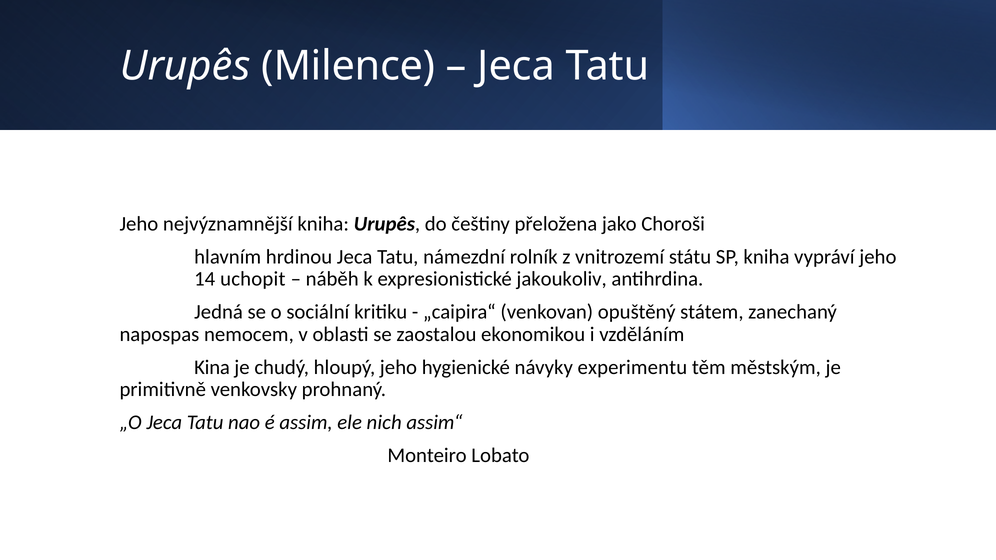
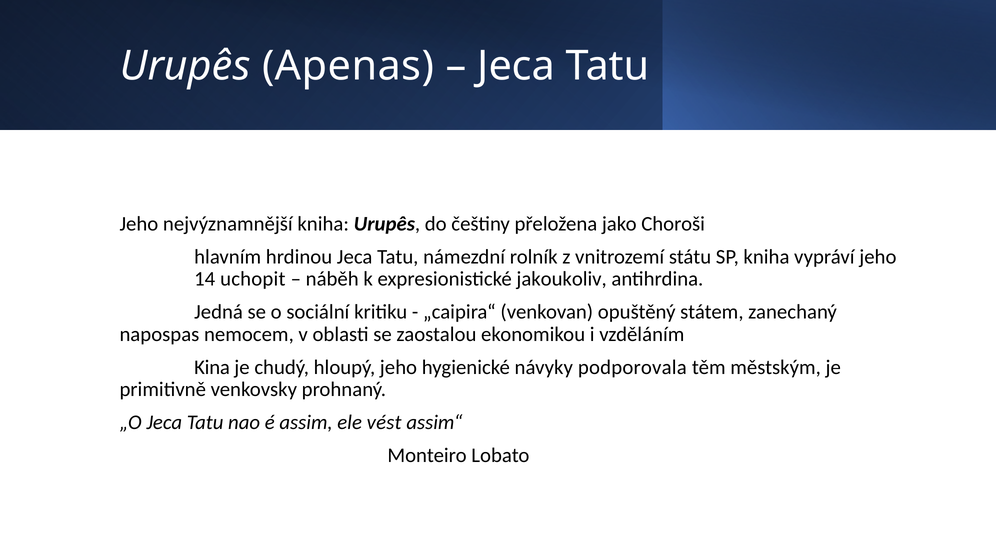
Milence: Milence -> Apenas
experimentu: experimentu -> podporovala
nich: nich -> vést
